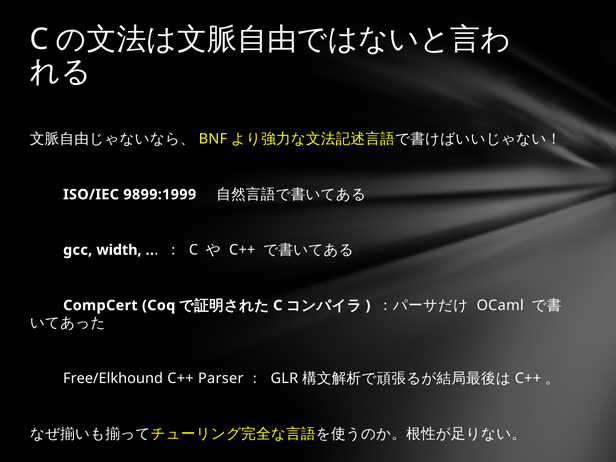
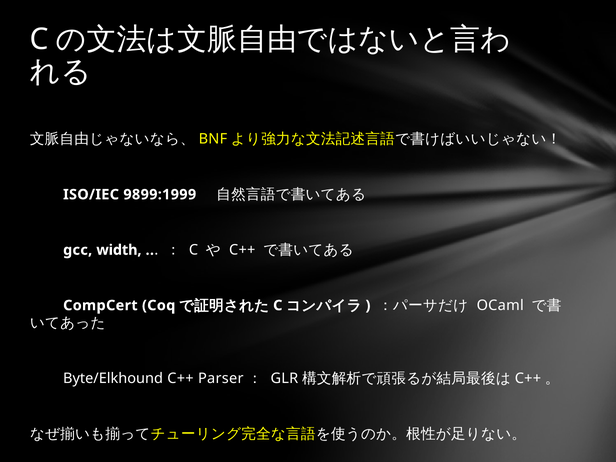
Free/Elkhound: Free/Elkhound -> Byte/Elkhound
